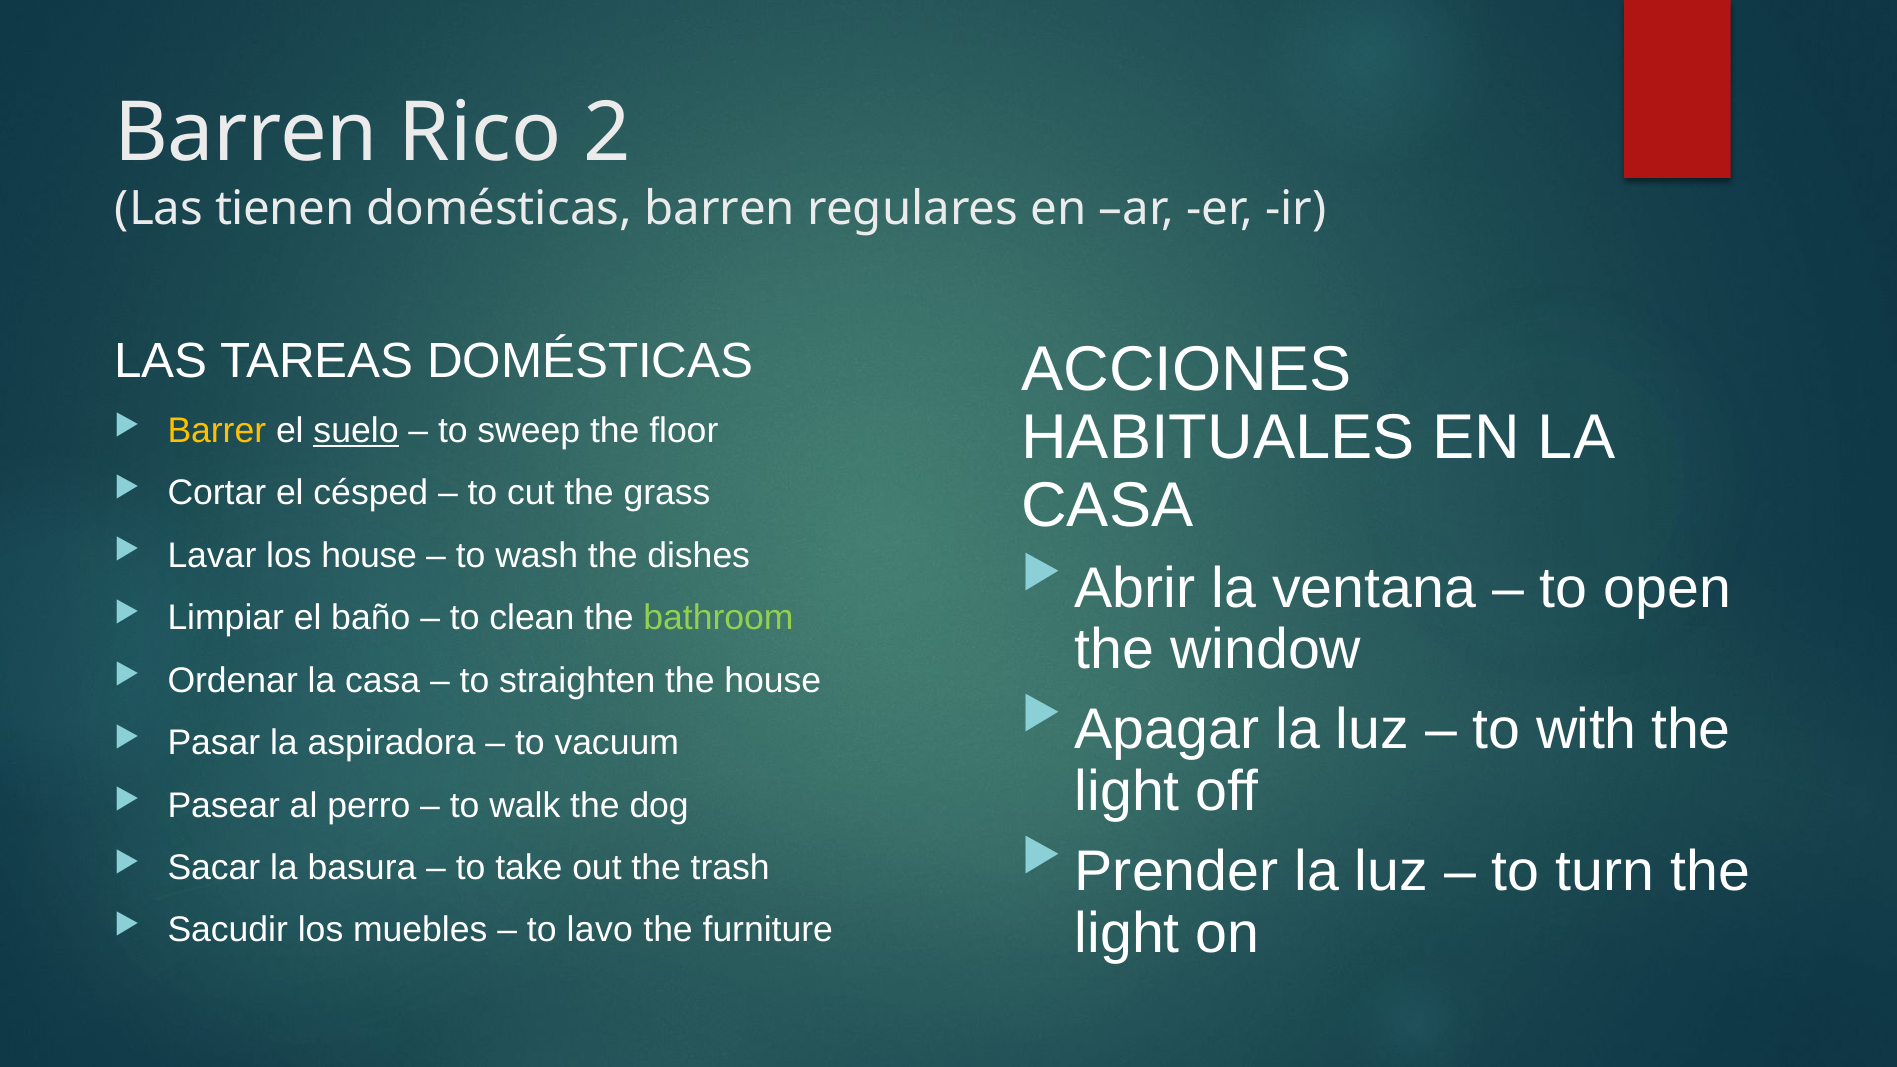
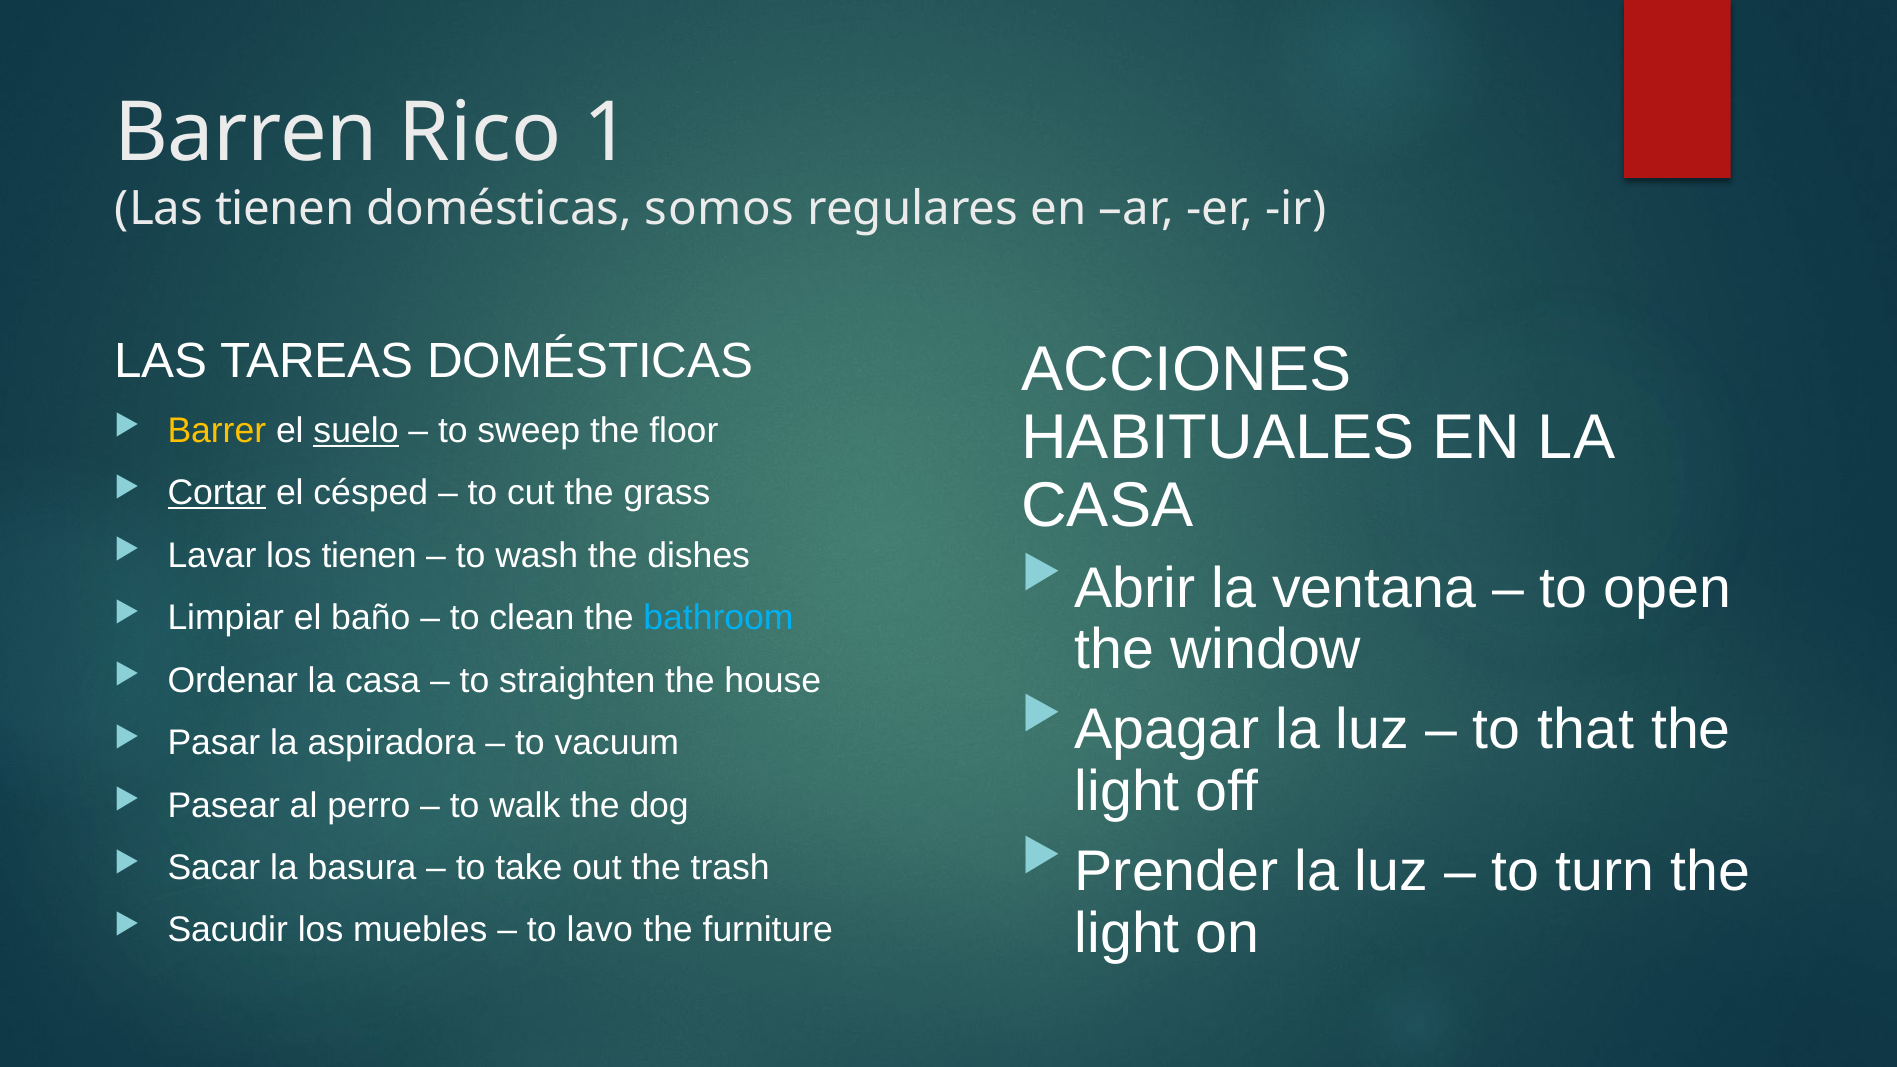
2: 2 -> 1
domésticas barren: barren -> somos
Cortar underline: none -> present
los house: house -> tienen
bathroom colour: light green -> light blue
with: with -> that
